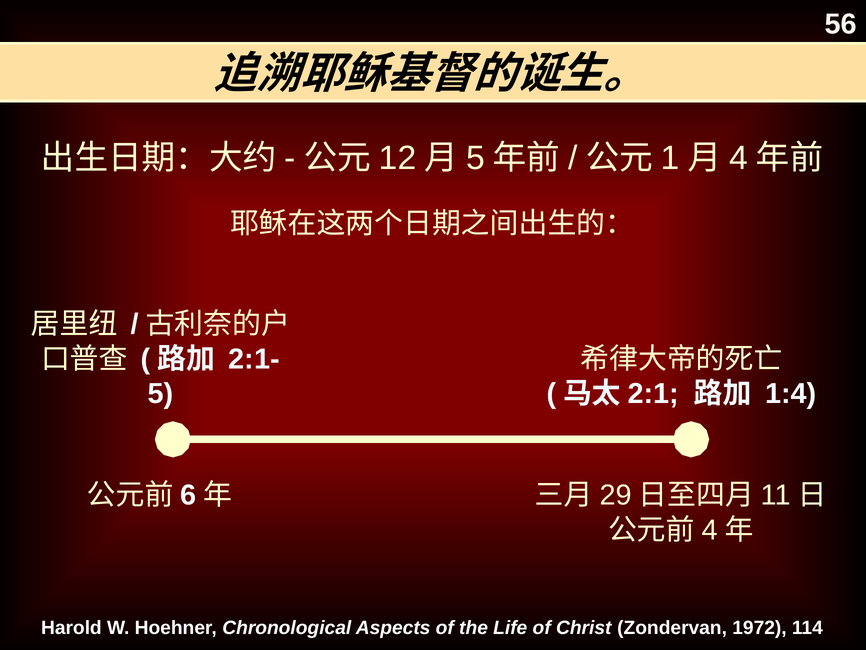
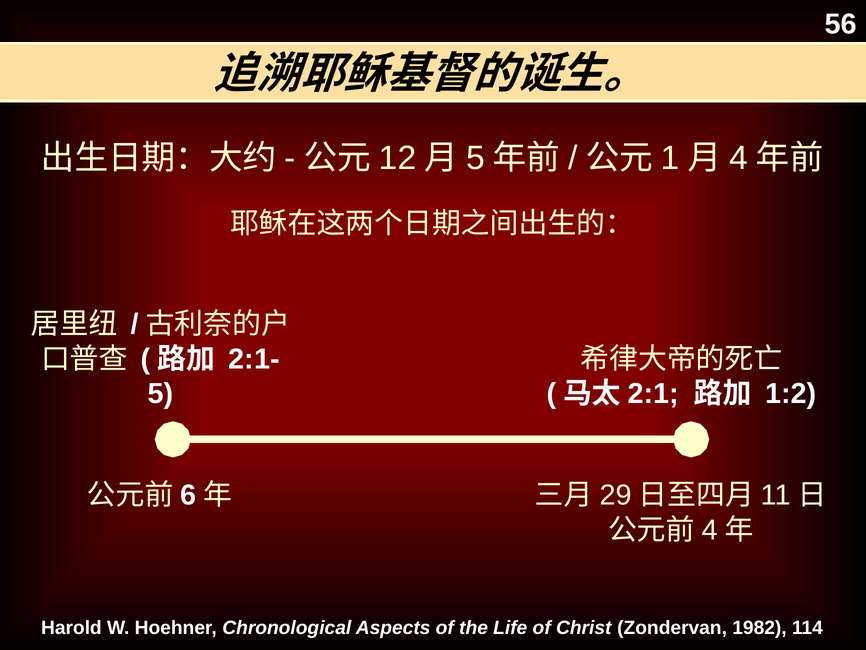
1:4: 1:4 -> 1:2
1972: 1972 -> 1982
